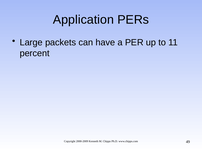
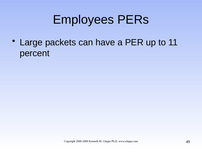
Application: Application -> Employees
